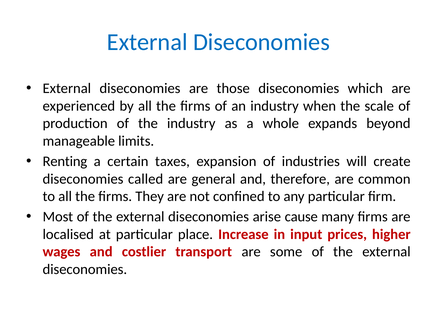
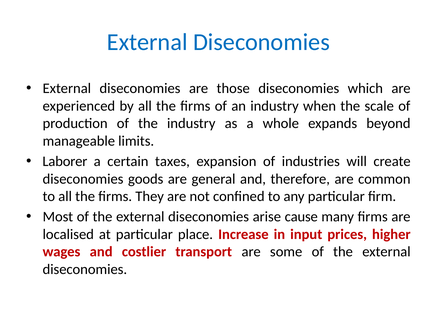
Renting: Renting -> Laborer
called: called -> goods
